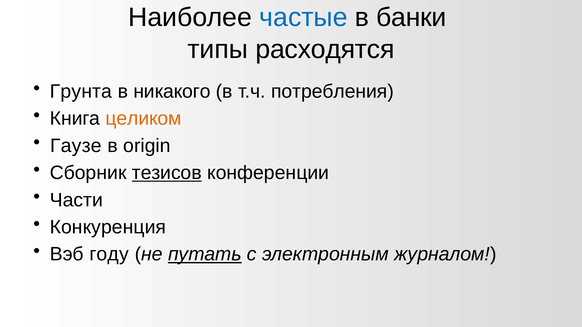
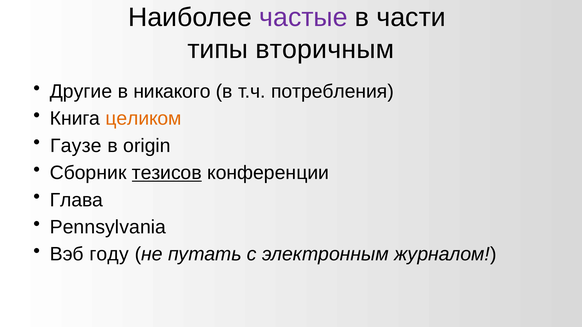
частые colour: blue -> purple
банки: банки -> части
расходятся: расходятся -> вторичным
Грунта: Грунта -> Другие
Части: Части -> Глава
Конкуренция: Конкуренция -> Pennsylvania
путать underline: present -> none
